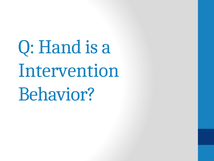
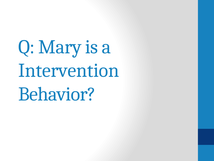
Hand: Hand -> Mary
